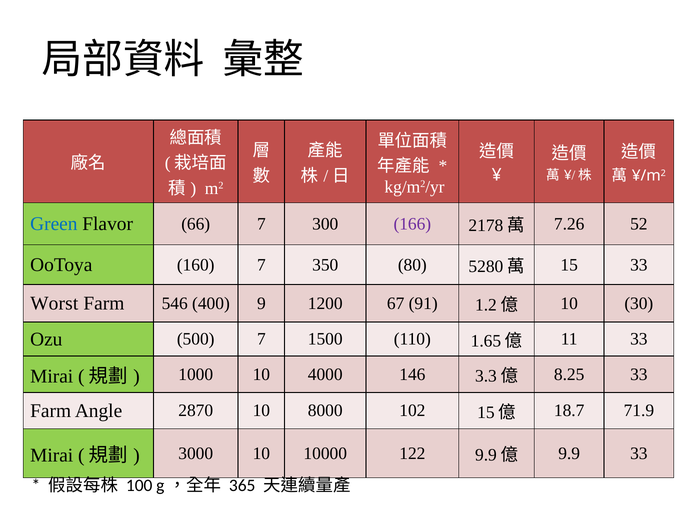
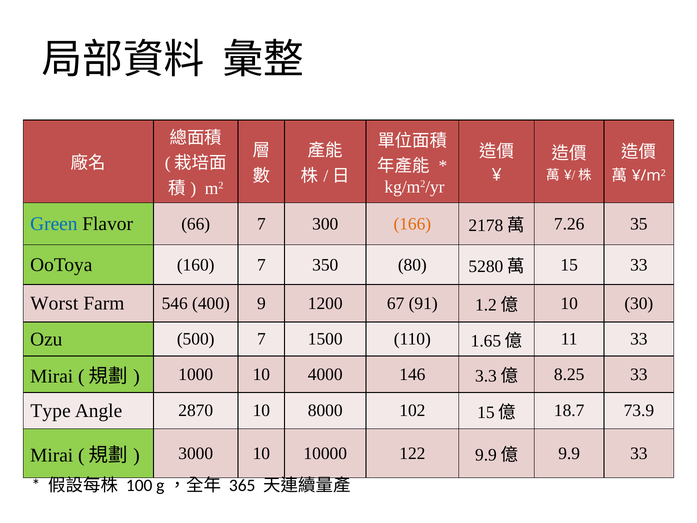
166 colour: purple -> orange
52: 52 -> 35
Farm at (51, 410): Farm -> Type
71.9: 71.9 -> 73.9
